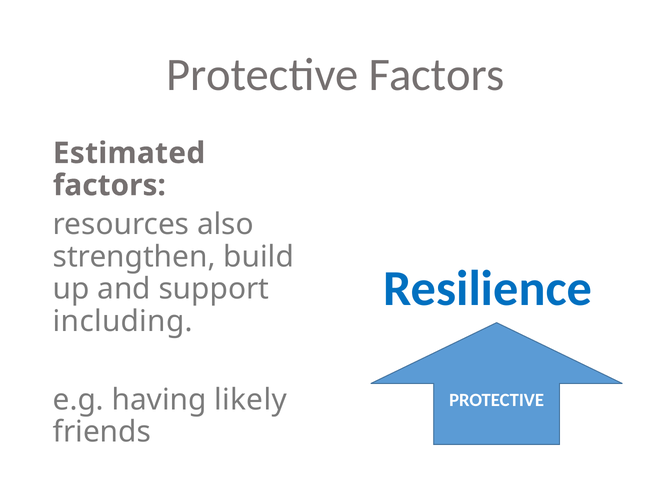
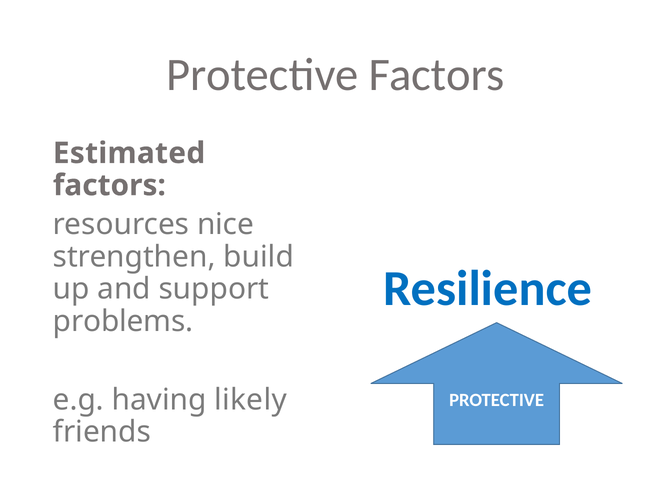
also: also -> nice
including: including -> problems
